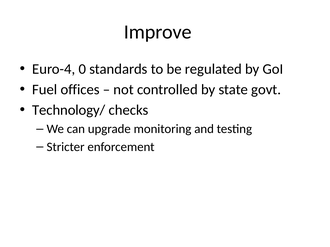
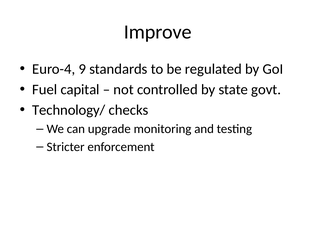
0: 0 -> 9
offices: offices -> capital
